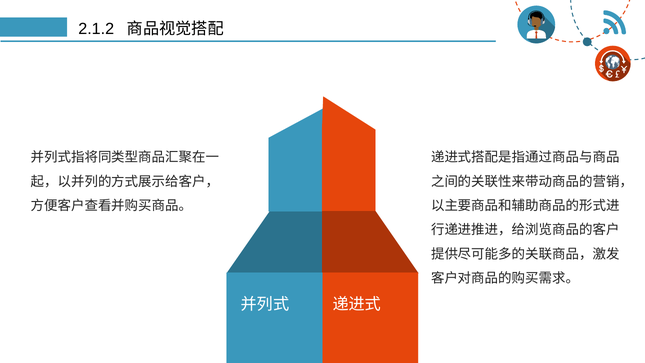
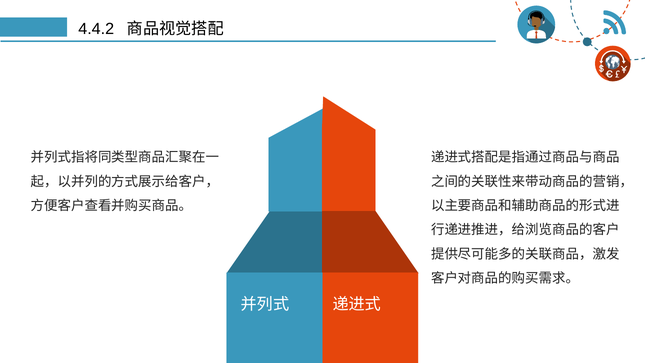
2.1.2: 2.1.2 -> 4.4.2
